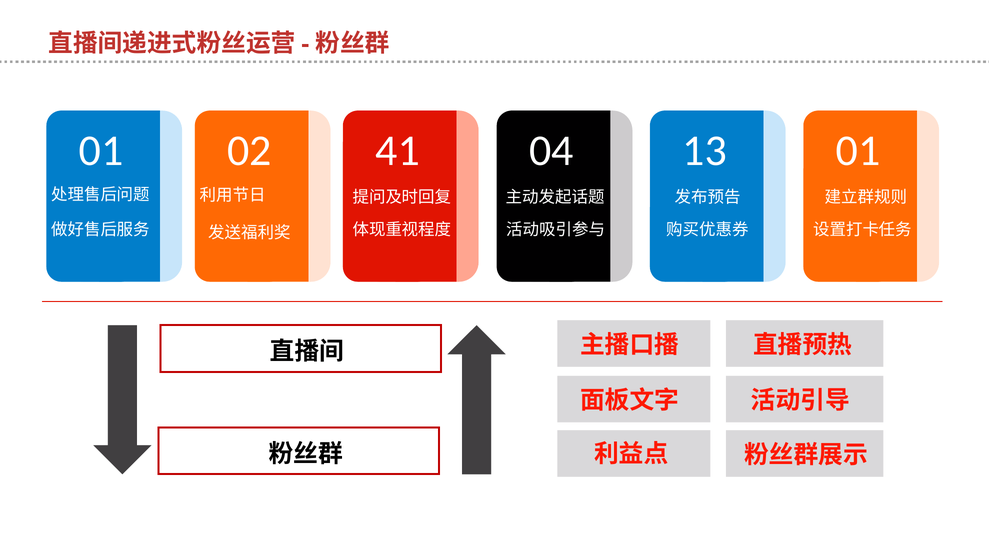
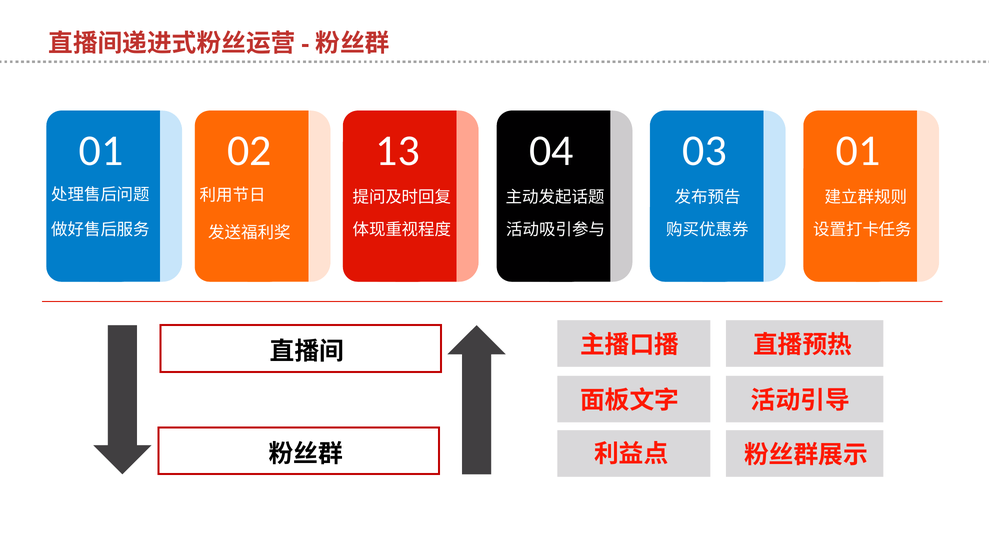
41: 41 -> 13
13: 13 -> 03
